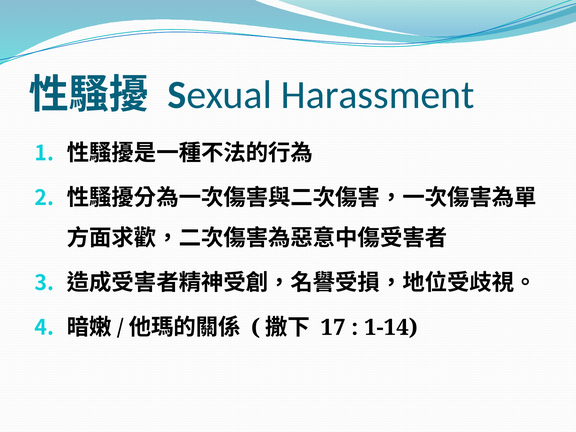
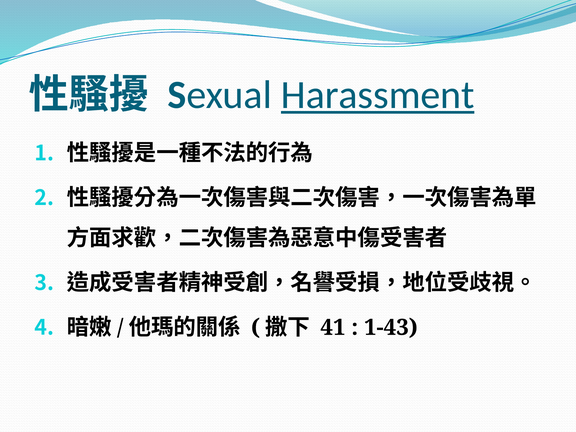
Harassment underline: none -> present
17: 17 -> 41
1-14: 1-14 -> 1-43
